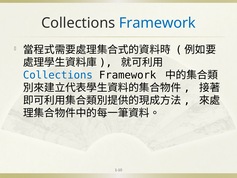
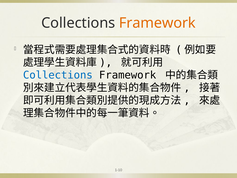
Framework at (157, 23) colour: blue -> orange
